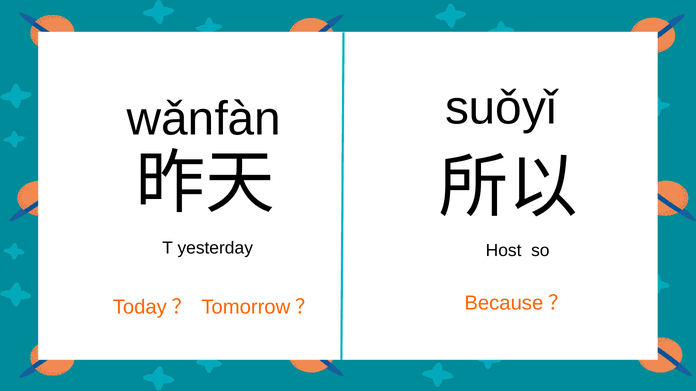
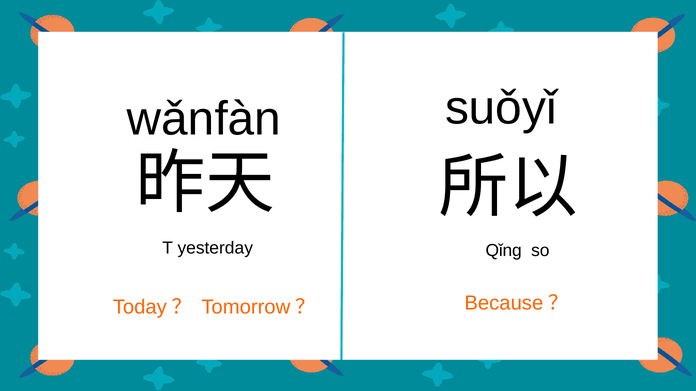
Host: Host -> Qǐng
